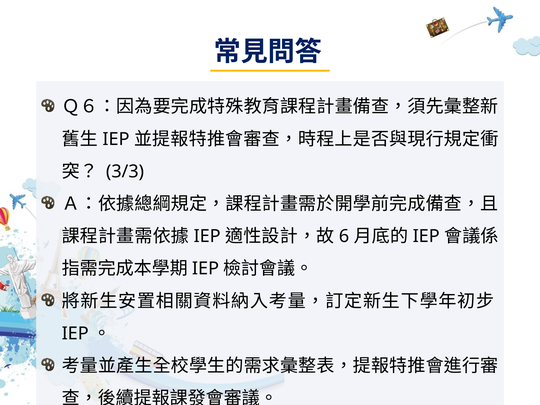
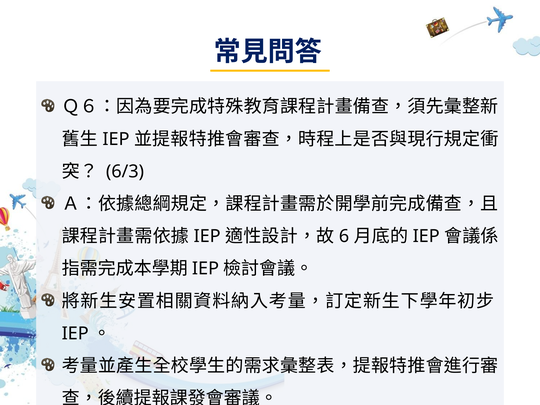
3/3: 3/3 -> 6/3
